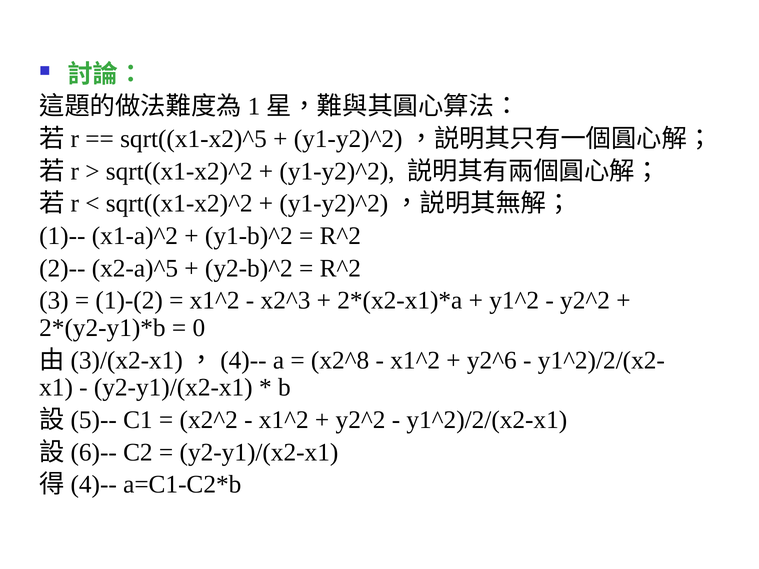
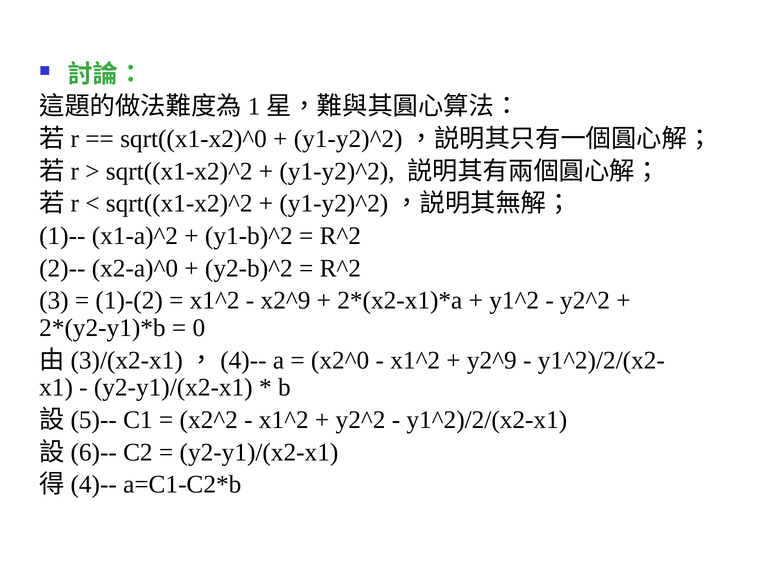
sqrt((x1-x2)^5: sqrt((x1-x2)^5 -> sqrt((x1-x2)^0
x2-a)^5: x2-a)^5 -> x2-a)^0
x2^3: x2^3 -> x2^9
x2^8: x2^8 -> x2^0
y2^6: y2^6 -> y2^9
